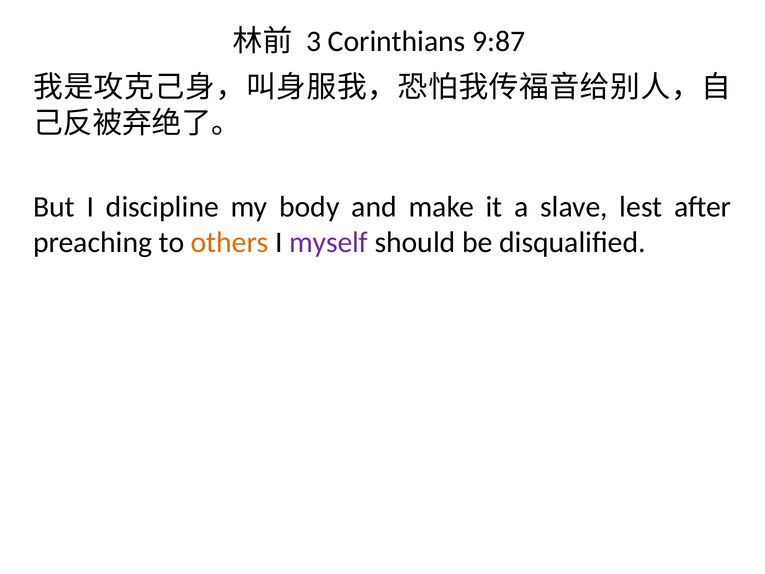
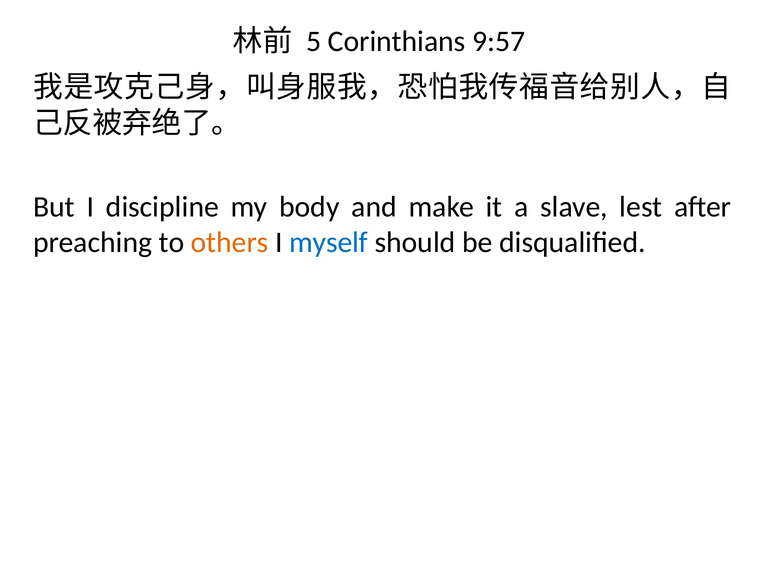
3: 3 -> 5
9:87: 9:87 -> 9:57
myself colour: purple -> blue
